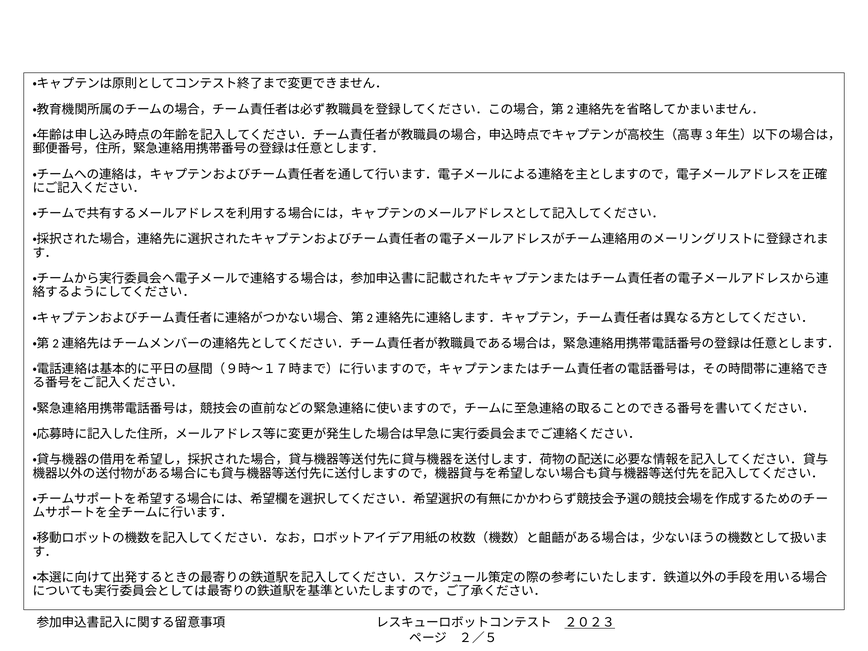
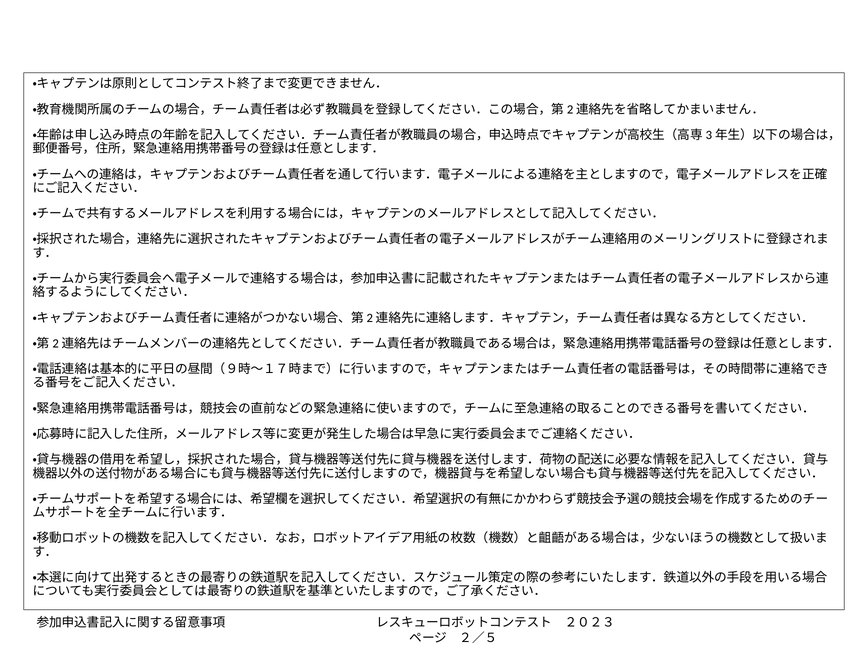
２０２３ underline: present -> none
